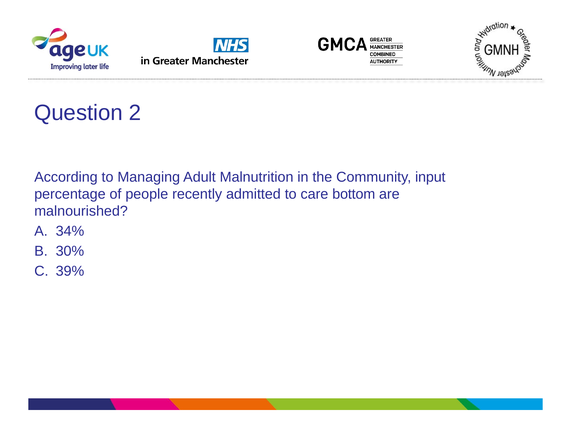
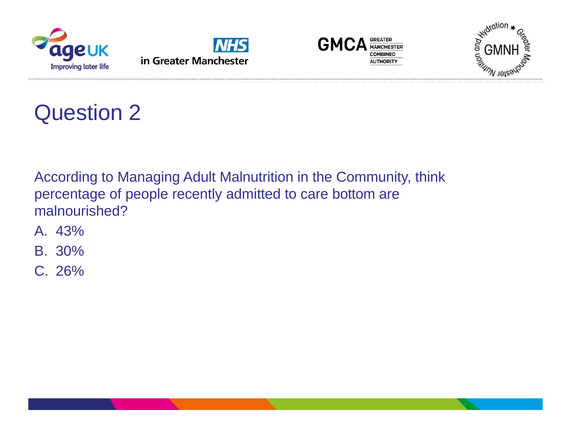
input: input -> think
34%: 34% -> 43%
39%: 39% -> 26%
